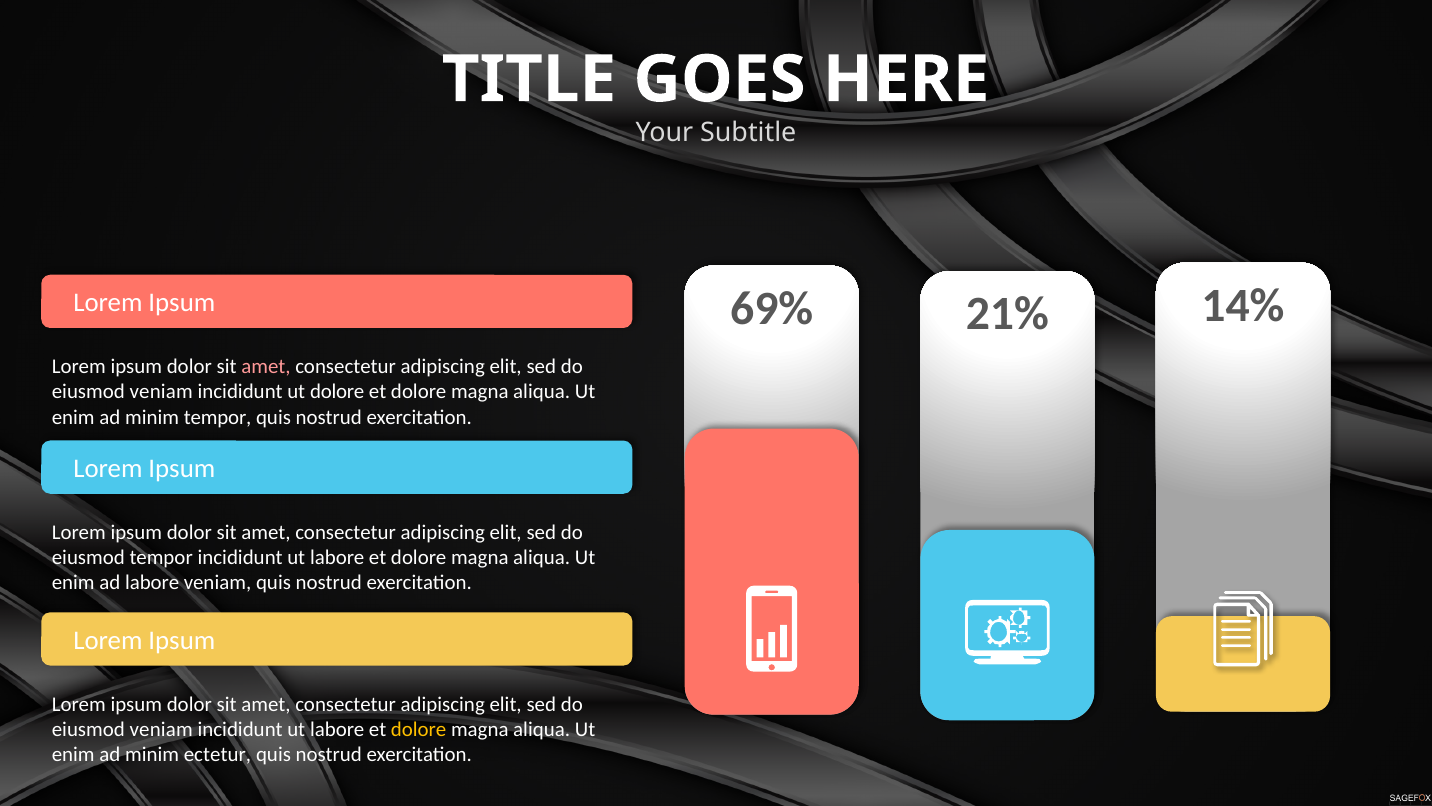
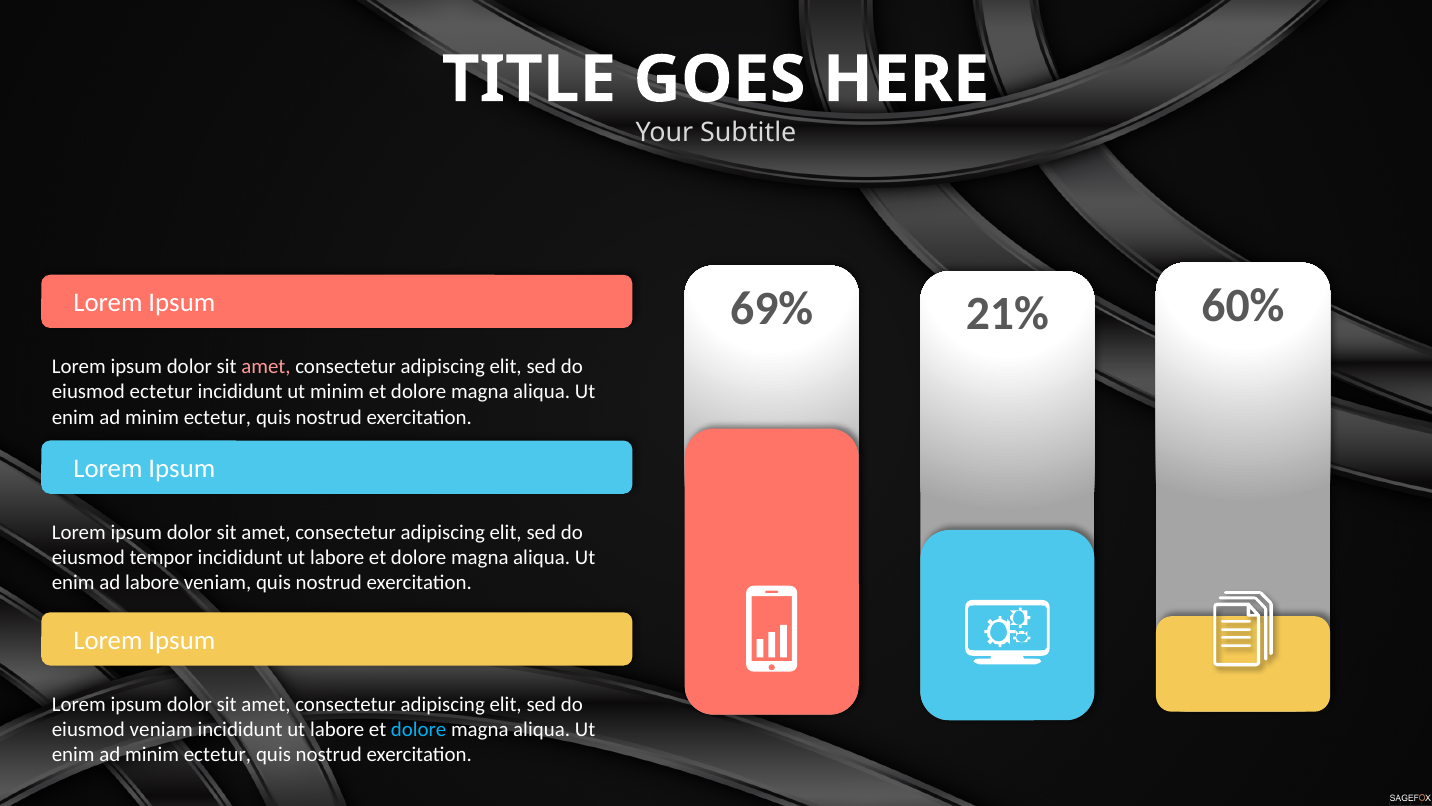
14%: 14% -> 60%
veniam at (161, 392): veniam -> ectetur
ut dolore: dolore -> minim
tempor at (218, 417): tempor -> ectetur
dolore at (419, 729) colour: yellow -> light blue
